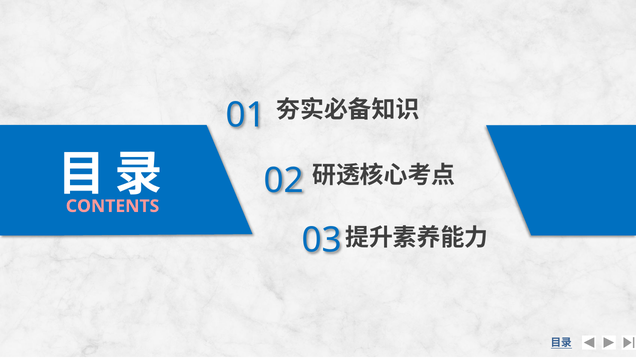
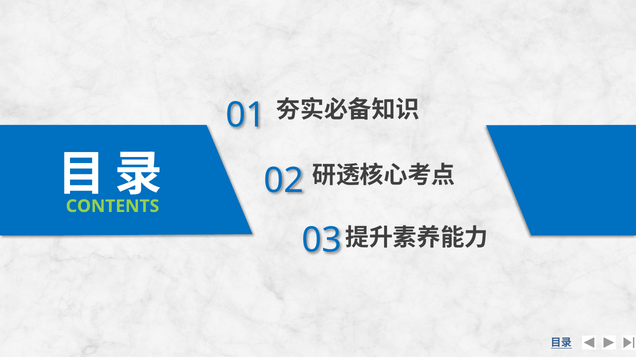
CONTENTS colour: pink -> light green
